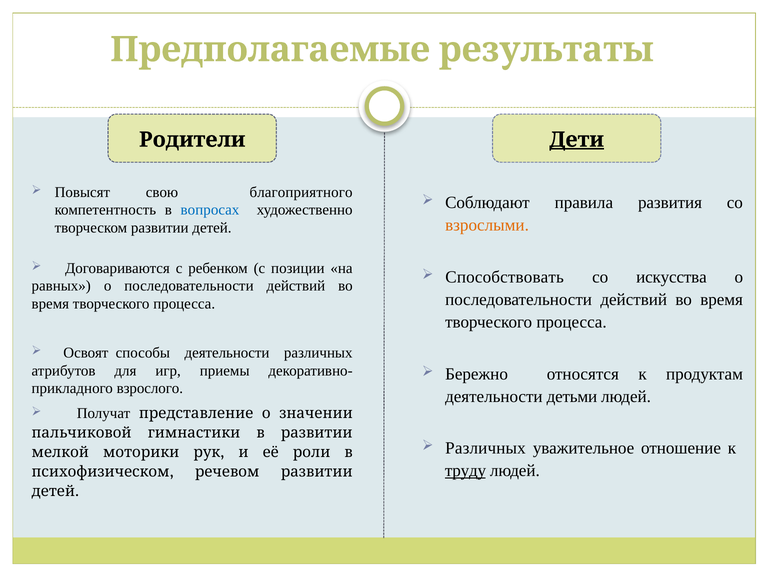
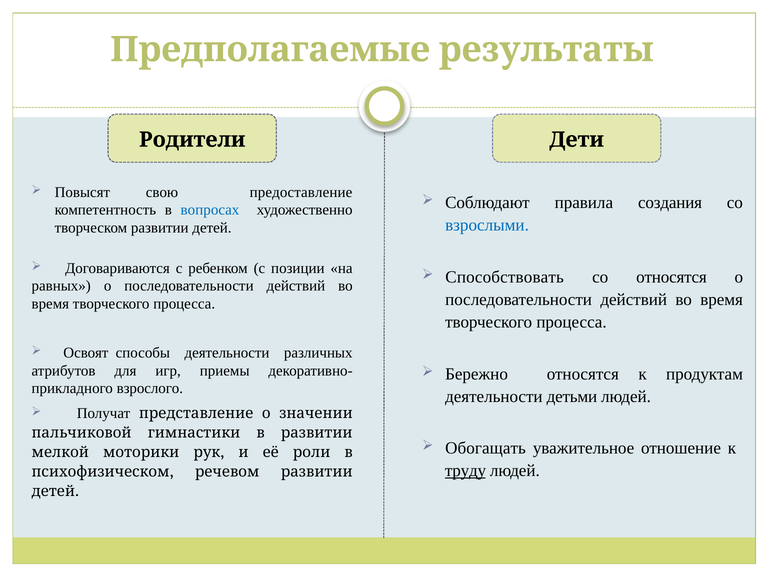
Дети underline: present -> none
благоприятного: благоприятного -> предоставление
развития: развития -> создания
взрослыми colour: orange -> blue
со искусства: искусства -> относятся
Различных at (485, 448): Различных -> Обогащать
